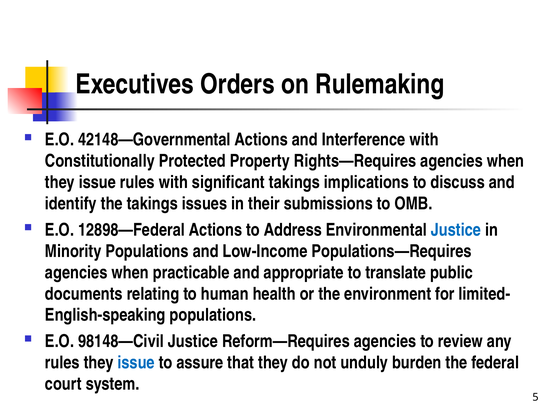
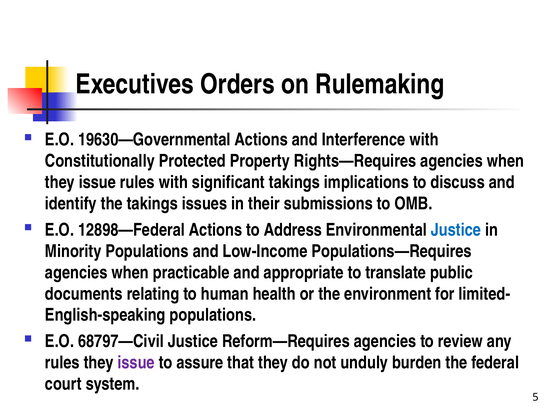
42148—Governmental: 42148—Governmental -> 19630—Governmental
98148—Civil: 98148—Civil -> 68797—Civil
issue at (136, 363) colour: blue -> purple
